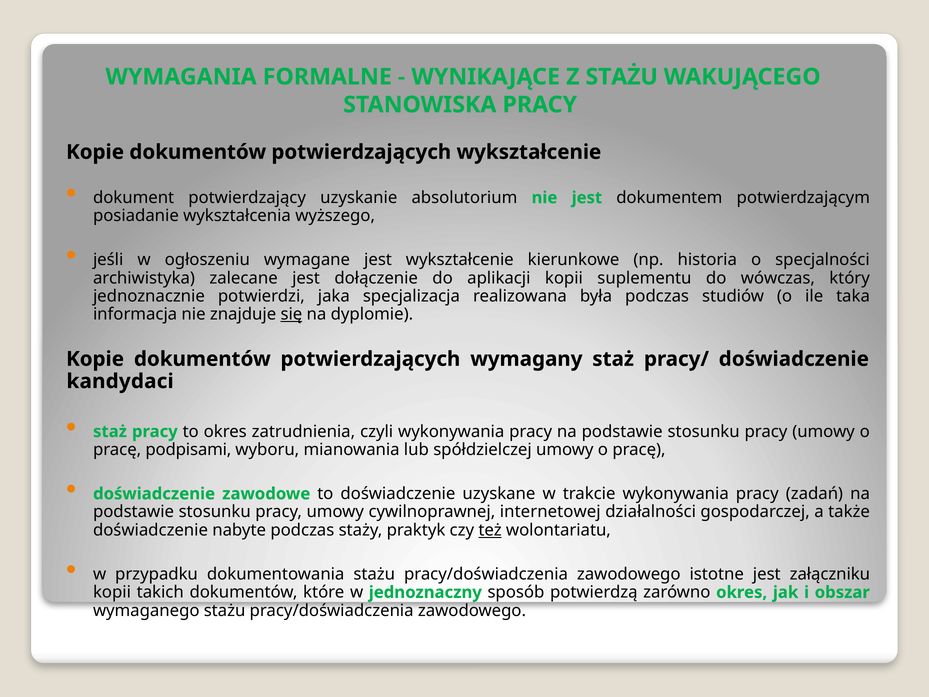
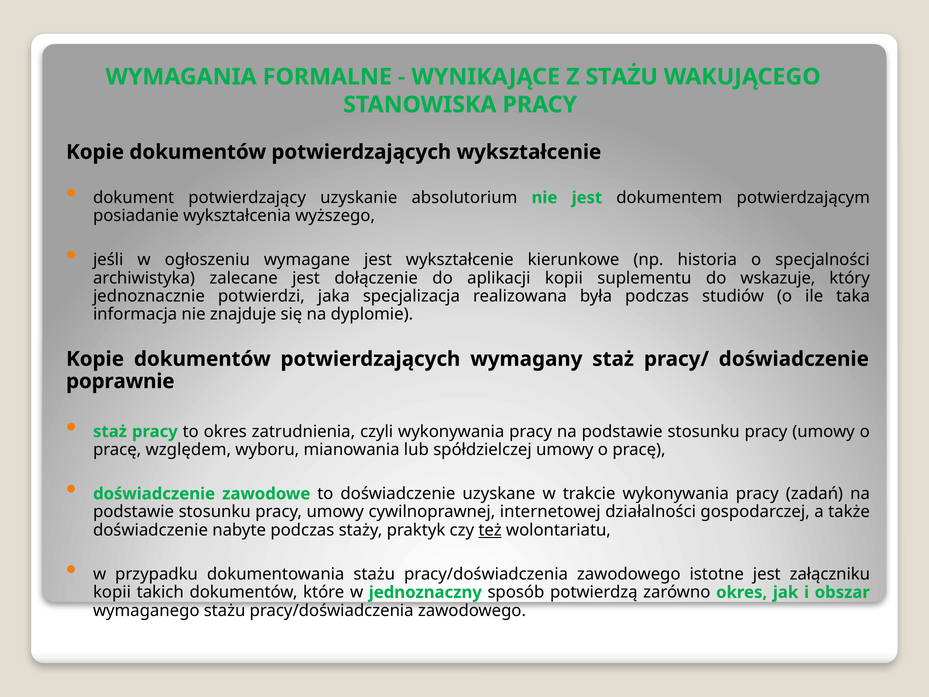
wówczas: wówczas -> wskazuje
się underline: present -> none
kandydaci: kandydaci -> poprawnie
podpisami: podpisami -> względem
